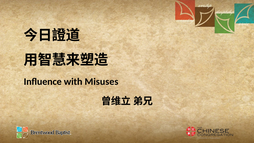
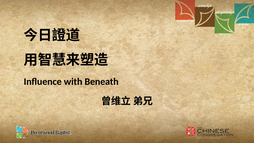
Misuses: Misuses -> Beneath
